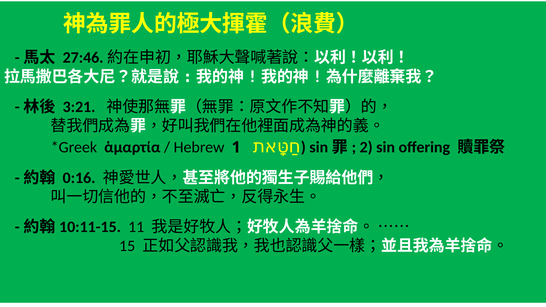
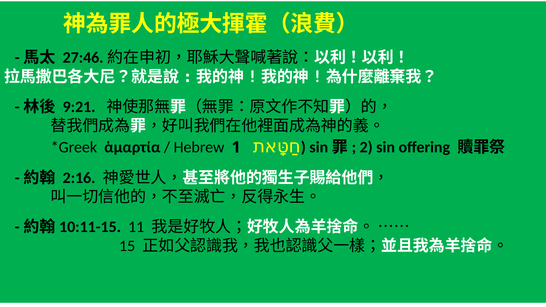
3:21: 3:21 -> 9:21
0:16: 0:16 -> 2:16
